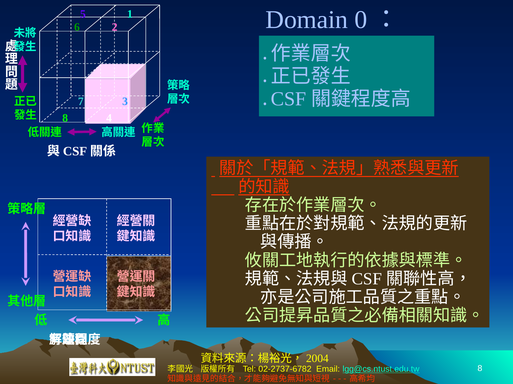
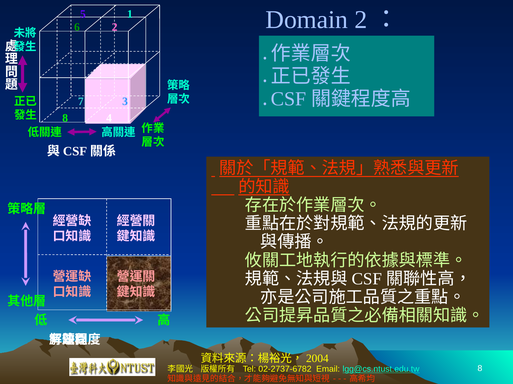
Domain 0: 0 -> 2
